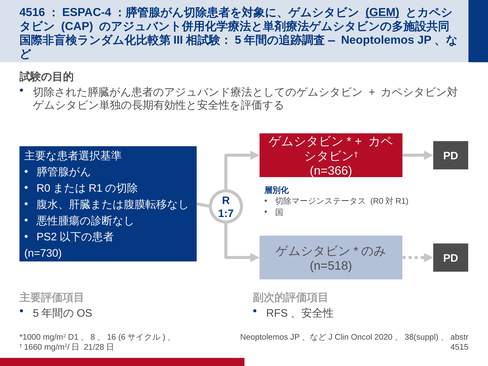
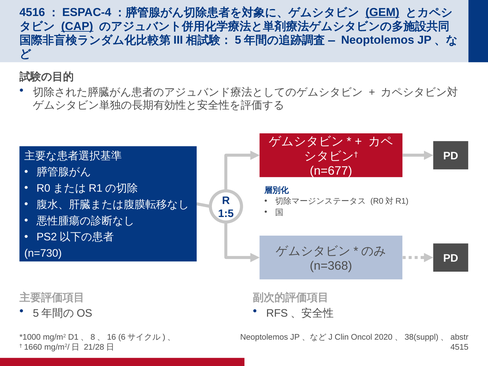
CAP underline: none -> present
n=366: n=366 -> n=677
1:7: 1:7 -> 1:5
n=518: n=518 -> n=368
